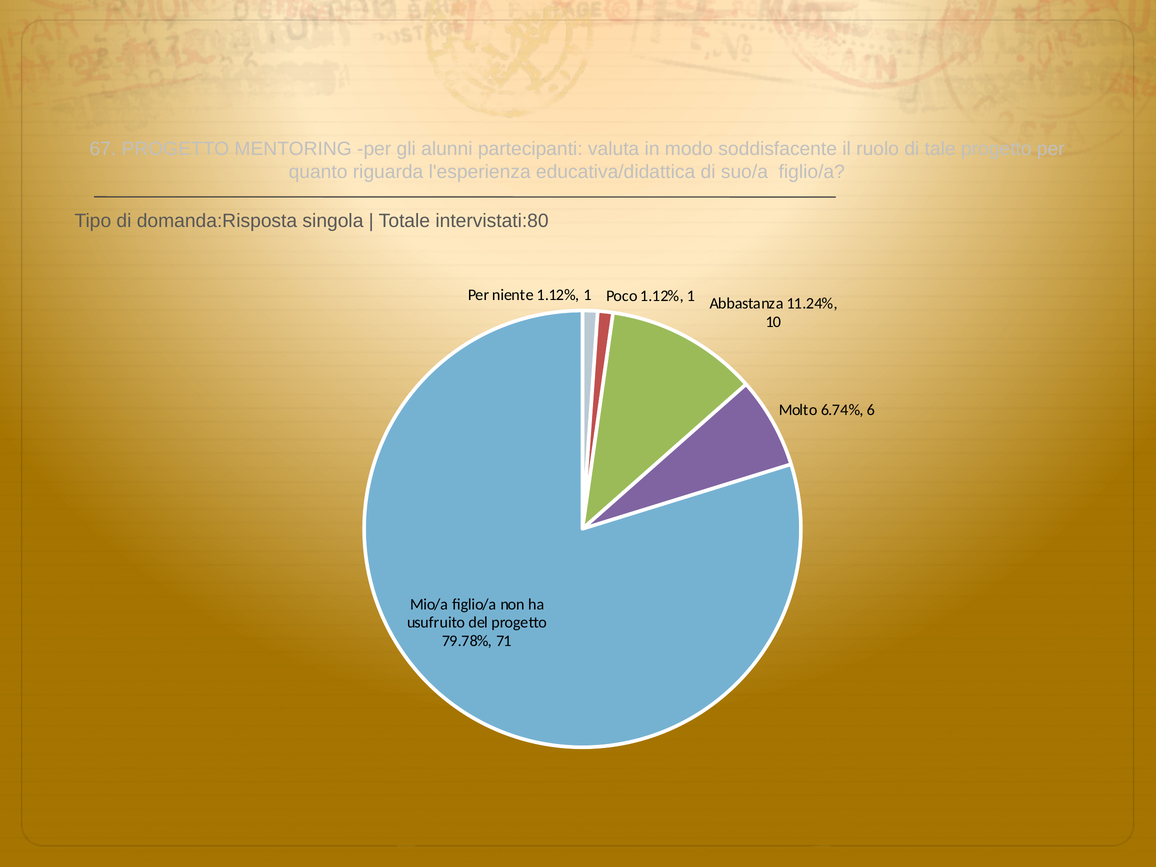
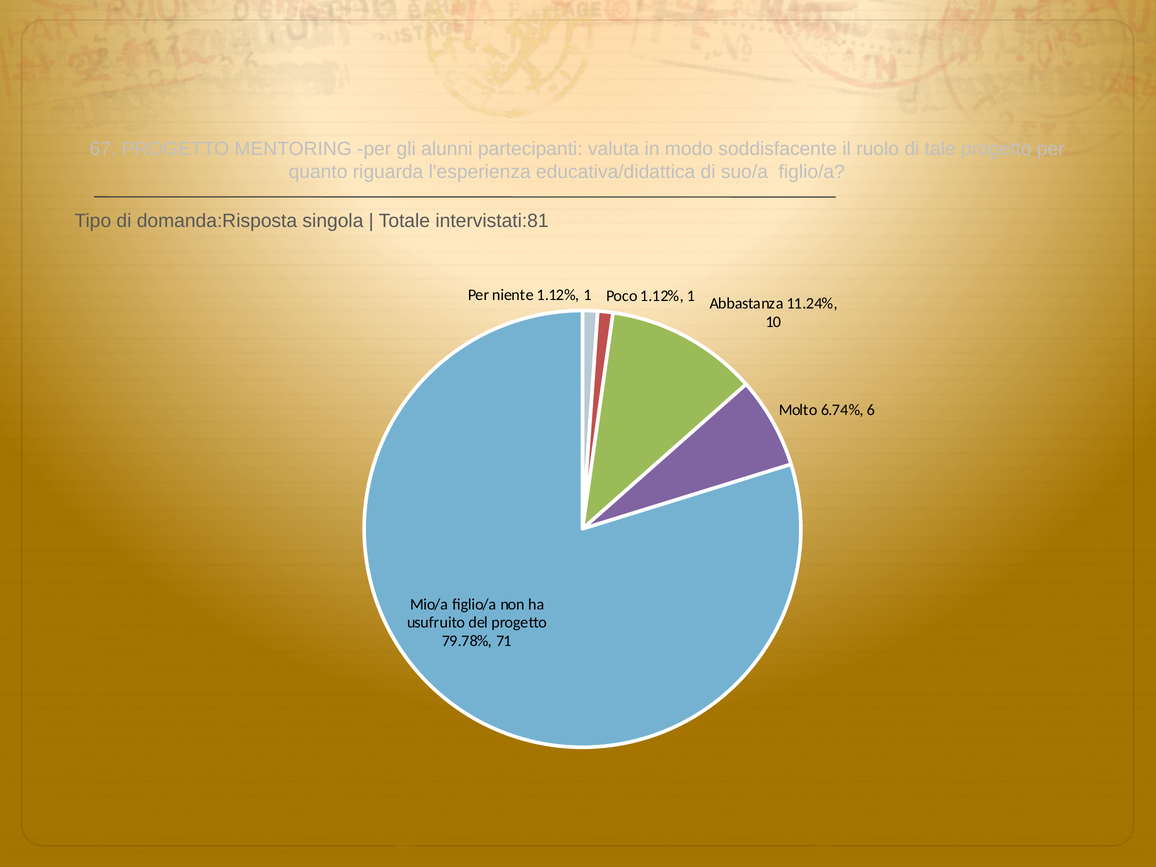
intervistati:80: intervistati:80 -> intervistati:81
